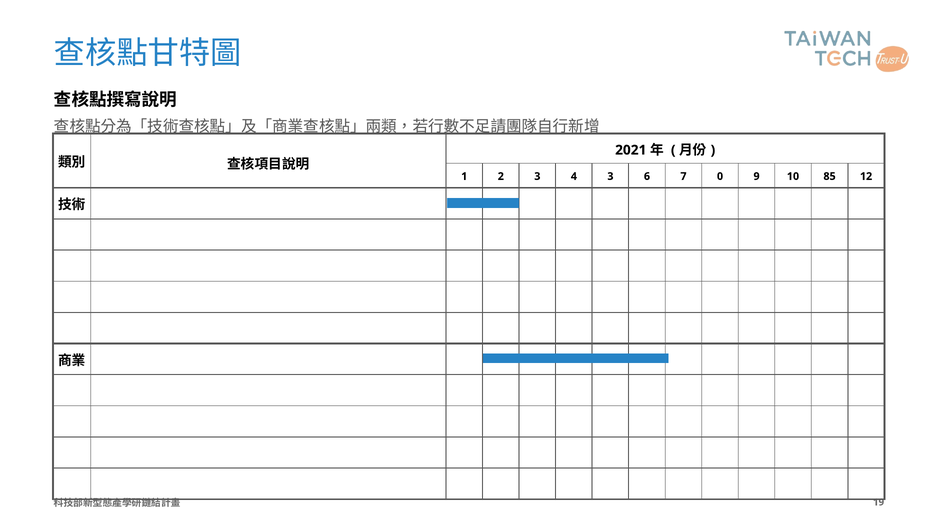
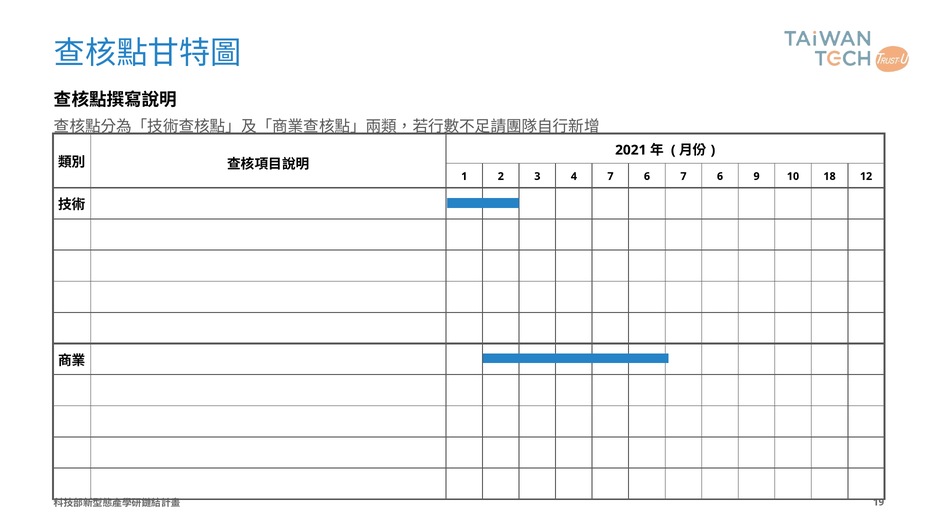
4 3: 3 -> 7
6 7 0: 0 -> 6
85: 85 -> 18
